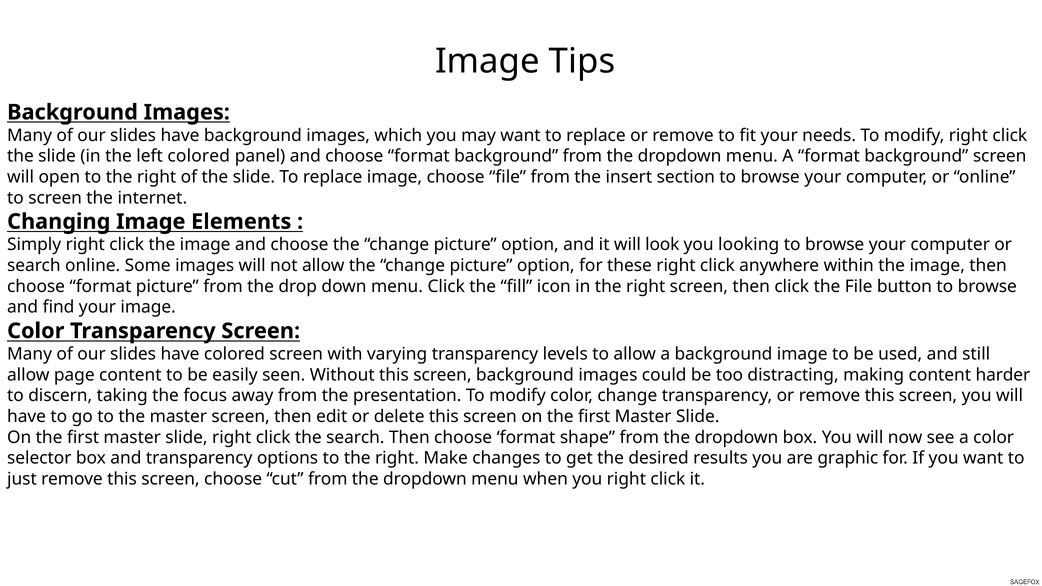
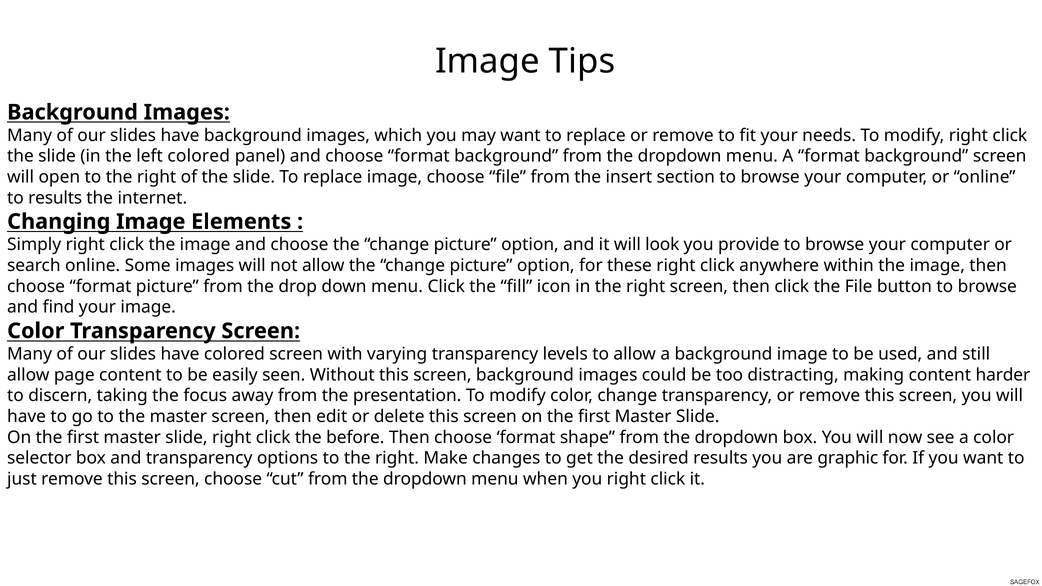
to screen: screen -> results
looking: looking -> provide
the search: search -> before
